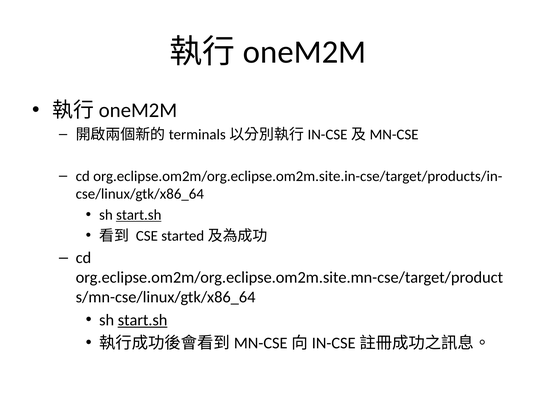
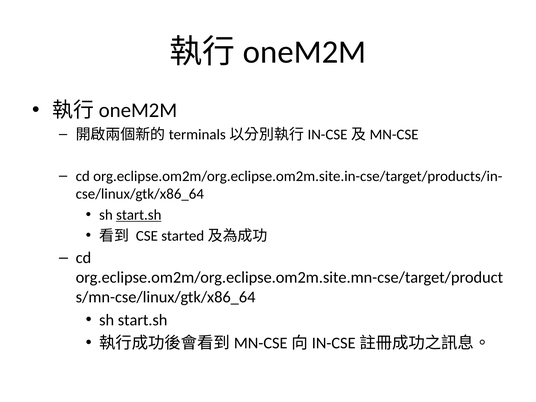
start.sh at (143, 320) underline: present -> none
